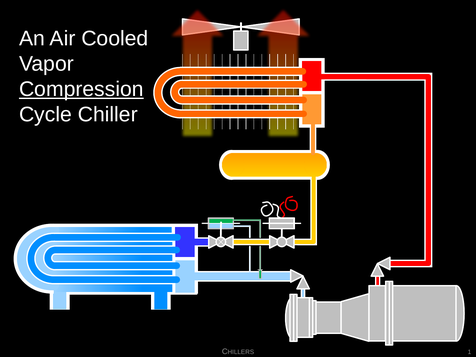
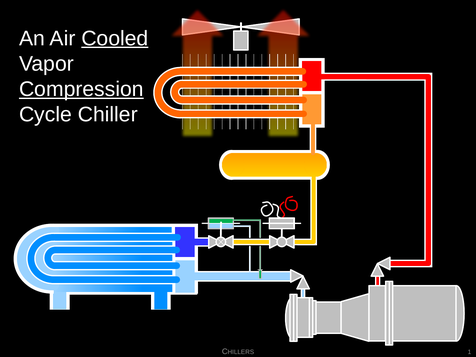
Cooled underline: none -> present
